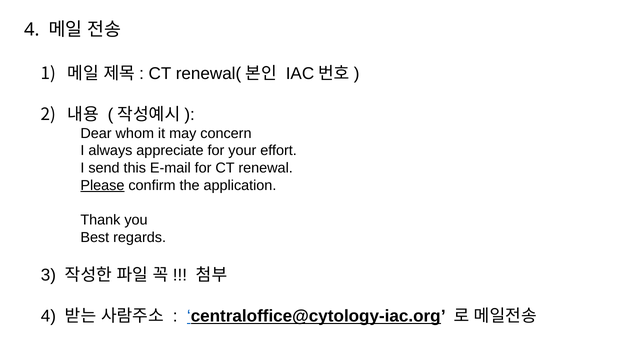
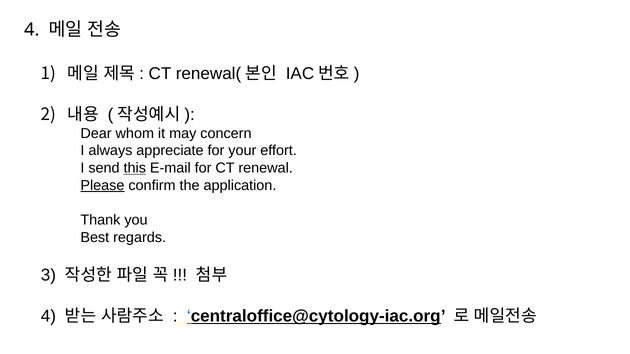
this underline: none -> present
